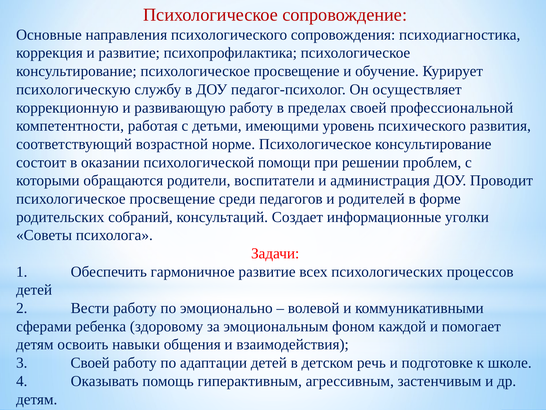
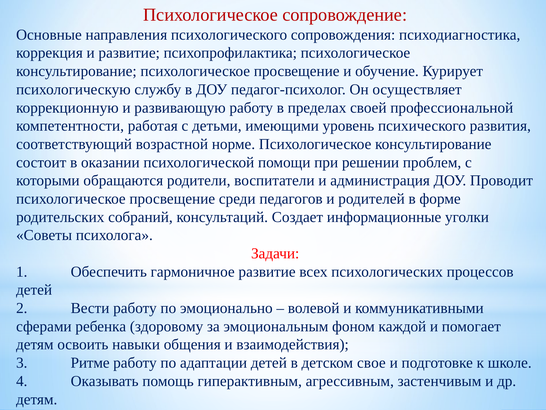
3 Своей: Своей -> Ритме
речь: речь -> свое
